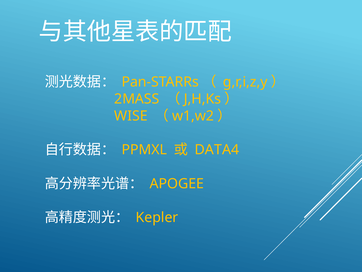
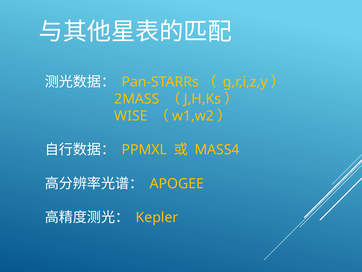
DATA4: DATA4 -> MASS4
